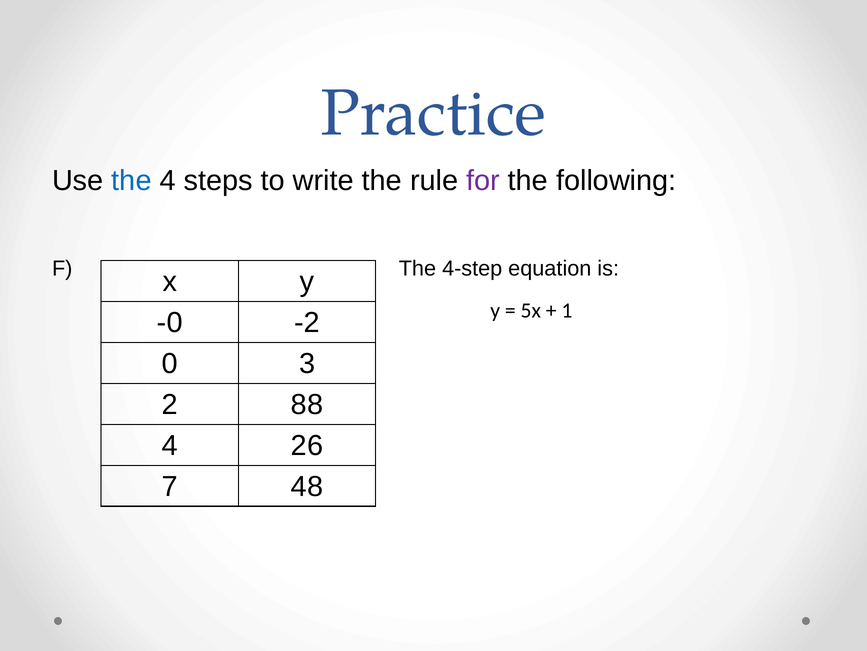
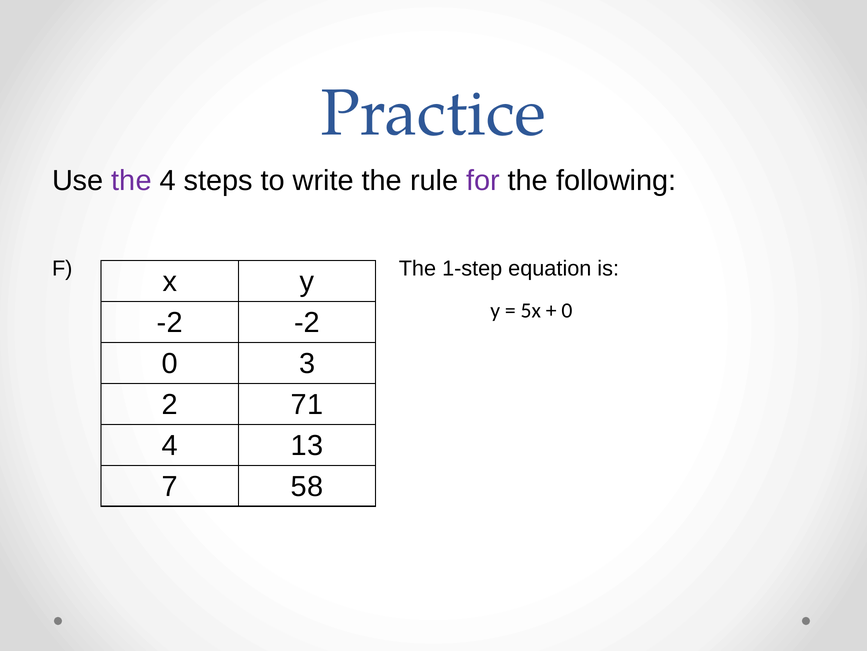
the at (131, 181) colour: blue -> purple
4-step: 4-step -> 1-step
1 at (567, 310): 1 -> 0
-0 at (170, 322): -0 -> -2
88: 88 -> 71
26: 26 -> 13
48: 48 -> 58
